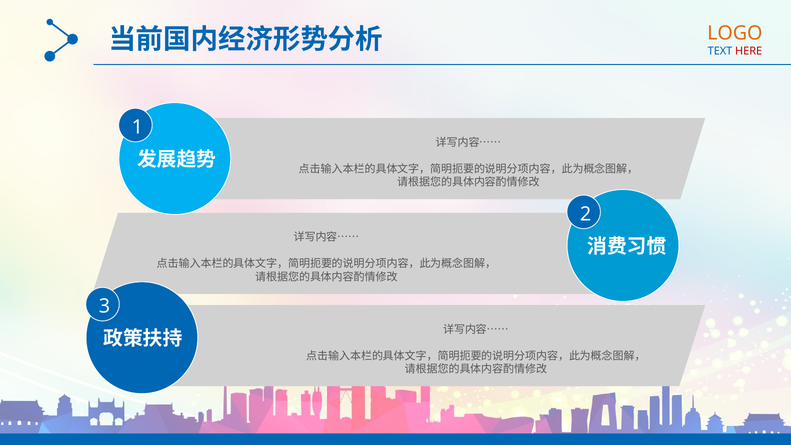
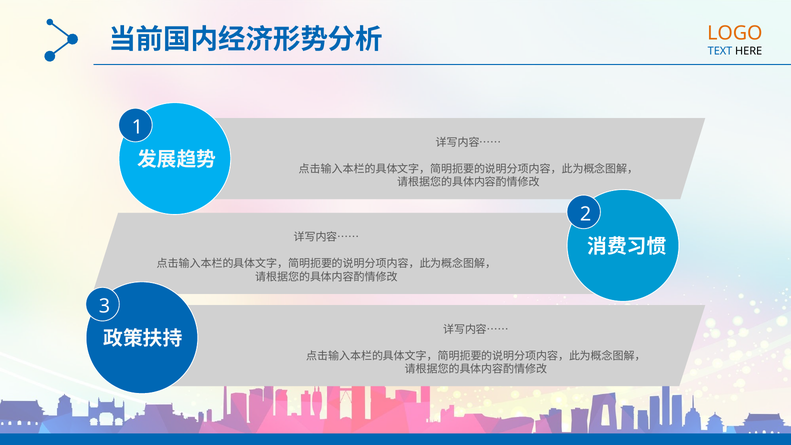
HERE colour: red -> black
